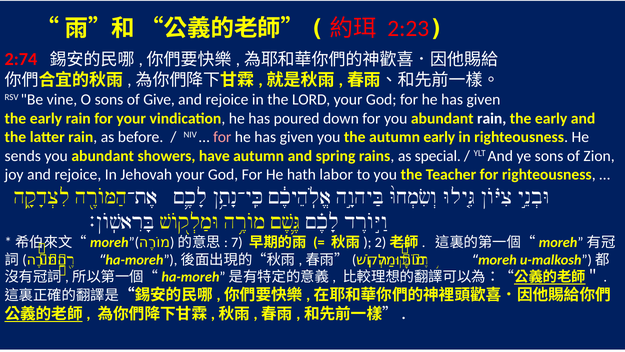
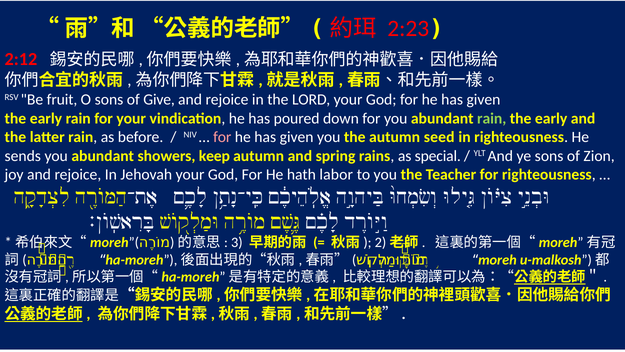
2:74: 2:74 -> 2:12
vine: vine -> fruit
rain at (492, 118) colour: white -> light green
autumn early: early -> seed
have: have -> keep
7: 7 -> 3
